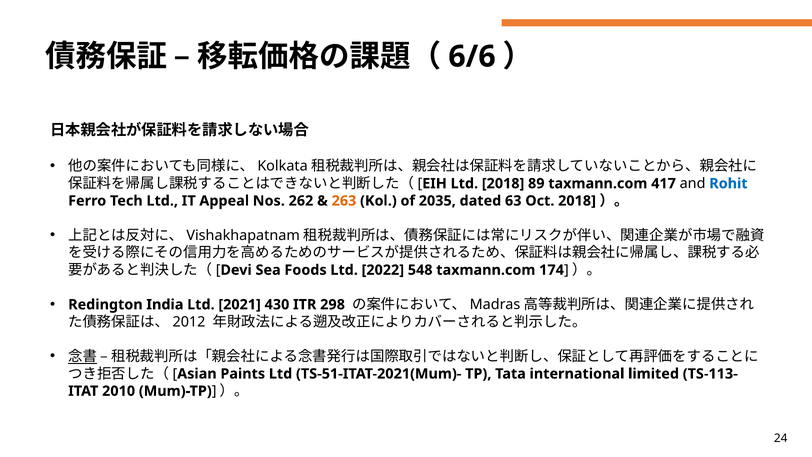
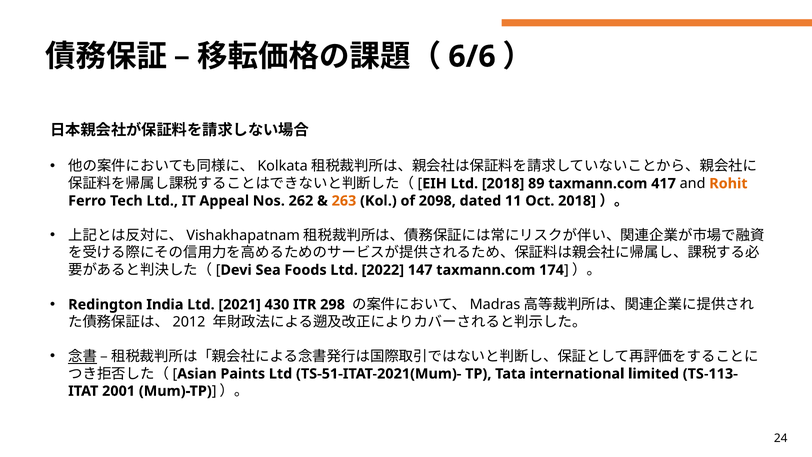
Rohit colour: blue -> orange
2035: 2035 -> 2098
63: 63 -> 11
548: 548 -> 147
2010: 2010 -> 2001
